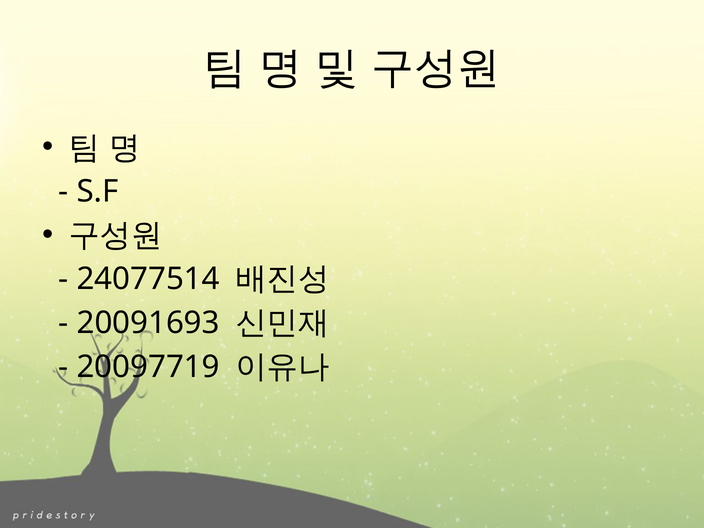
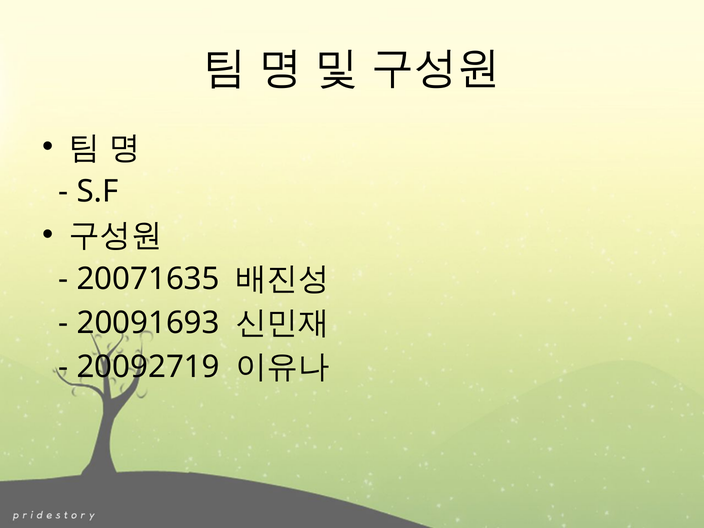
24077514: 24077514 -> 20071635
20097719: 20097719 -> 20092719
